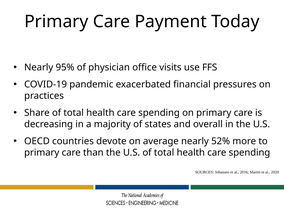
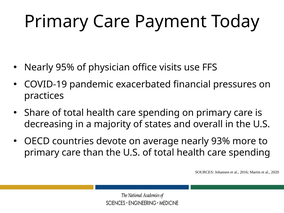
52%: 52% -> 93%
